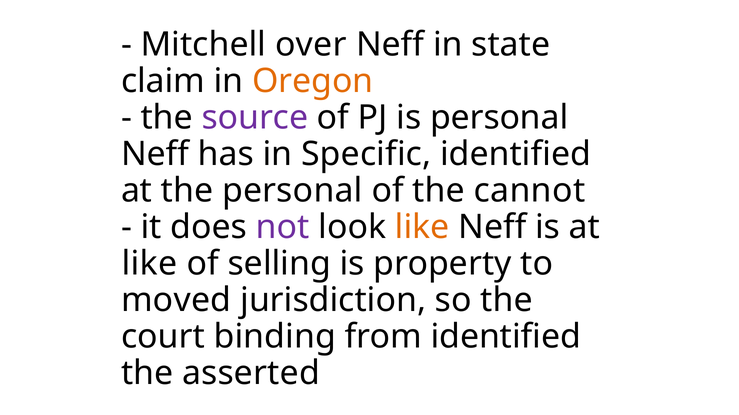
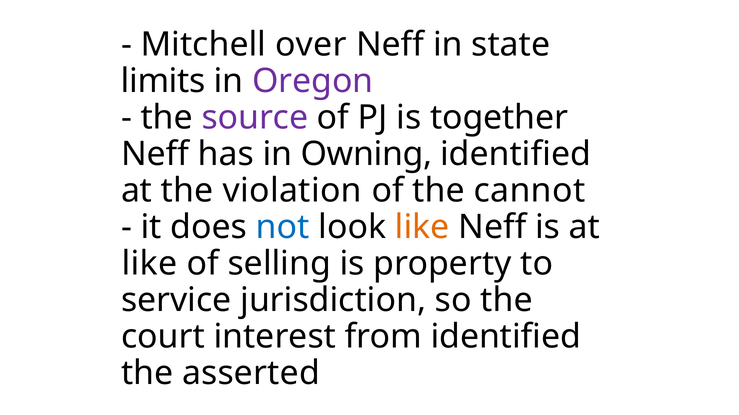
claim: claim -> limits
Oregon colour: orange -> purple
is personal: personal -> together
Specific: Specific -> Owning
the personal: personal -> violation
not colour: purple -> blue
moved: moved -> service
binding: binding -> interest
